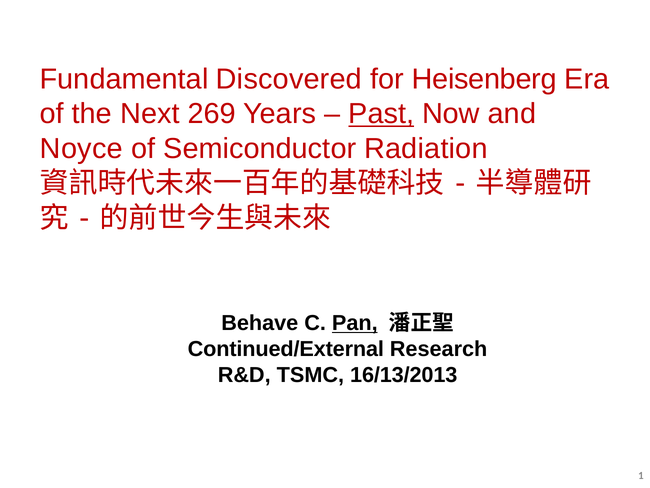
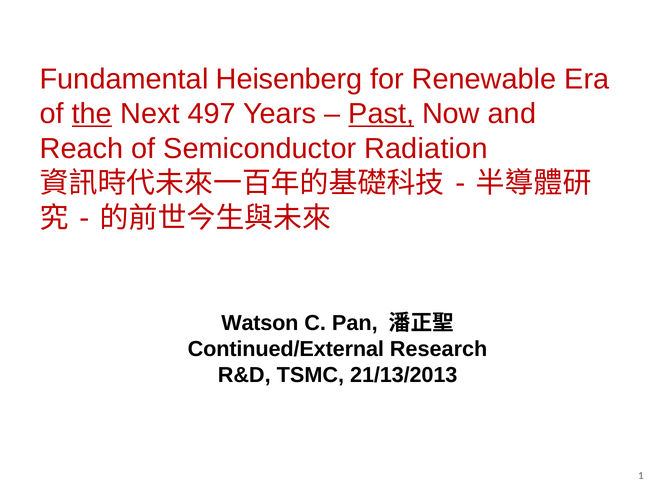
Discovered: Discovered -> Heisenberg
Heisenberg: Heisenberg -> Renewable
the underline: none -> present
269: 269 -> 497
Noyce: Noyce -> Reach
Behave: Behave -> Watson
Pan underline: present -> none
16/13/2013: 16/13/2013 -> 21/13/2013
